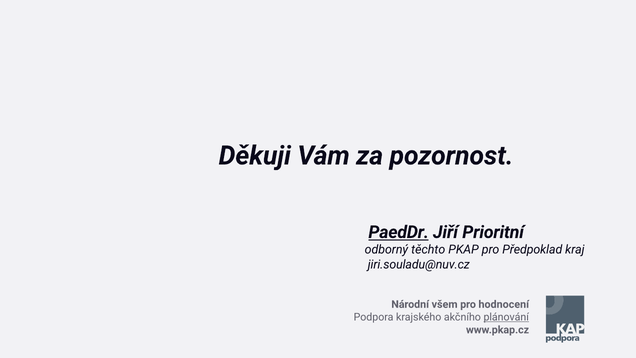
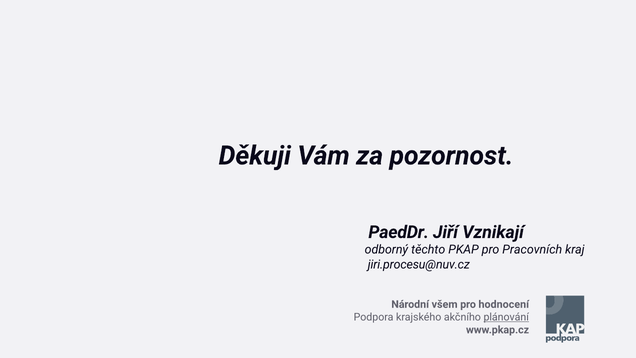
PaedDr underline: present -> none
Prioritní: Prioritní -> Vznikají
Předpoklad: Předpoklad -> Pracovních
jiri.souladu@nuv.cz: jiri.souladu@nuv.cz -> jiri.procesu@nuv.cz
